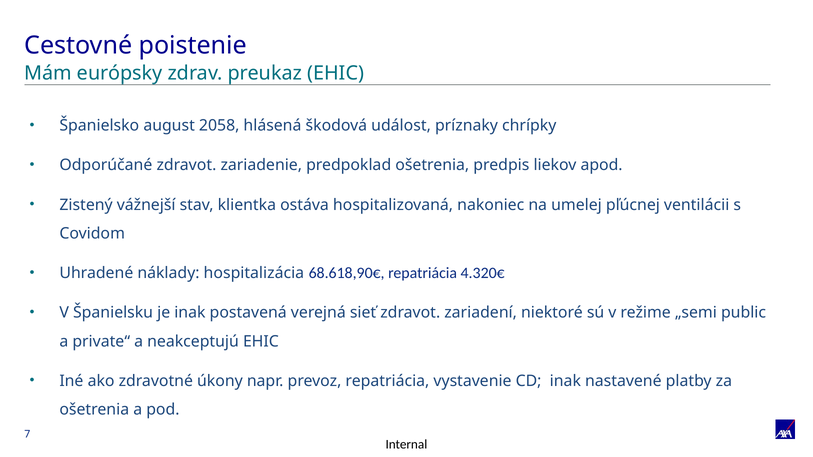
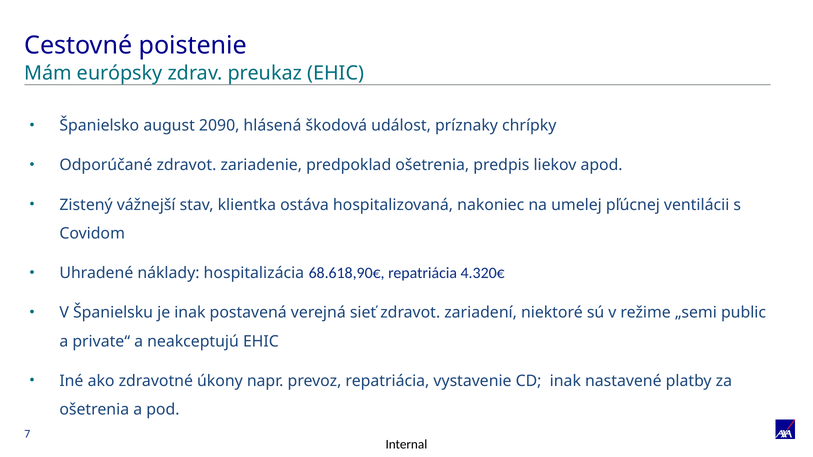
2058: 2058 -> 2090
